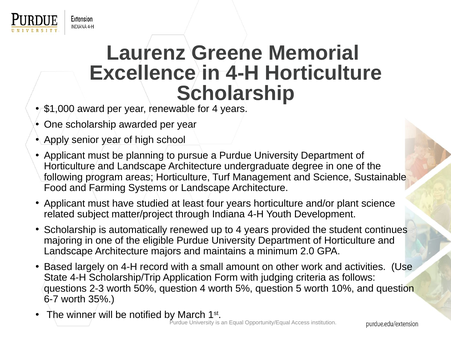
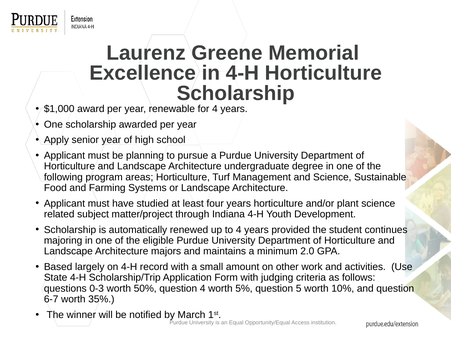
2-3: 2-3 -> 0-3
